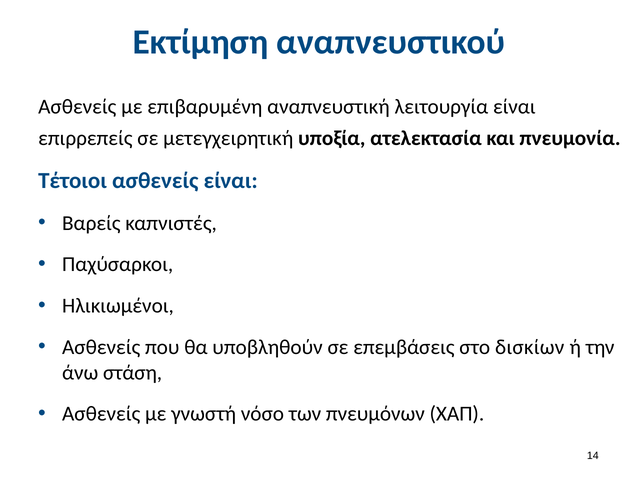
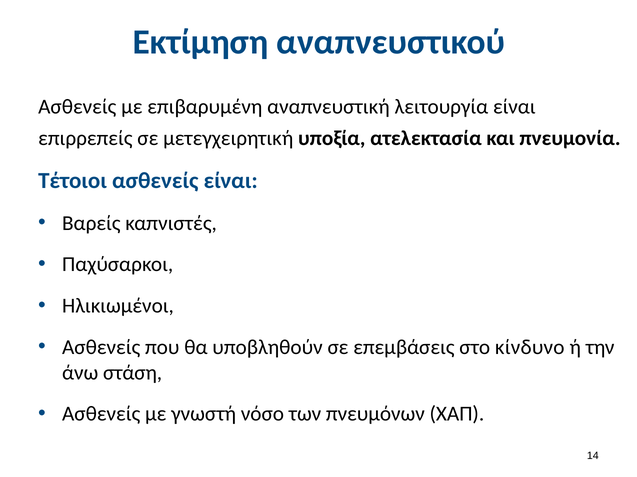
δισκίων: δισκίων -> κίνδυνο
